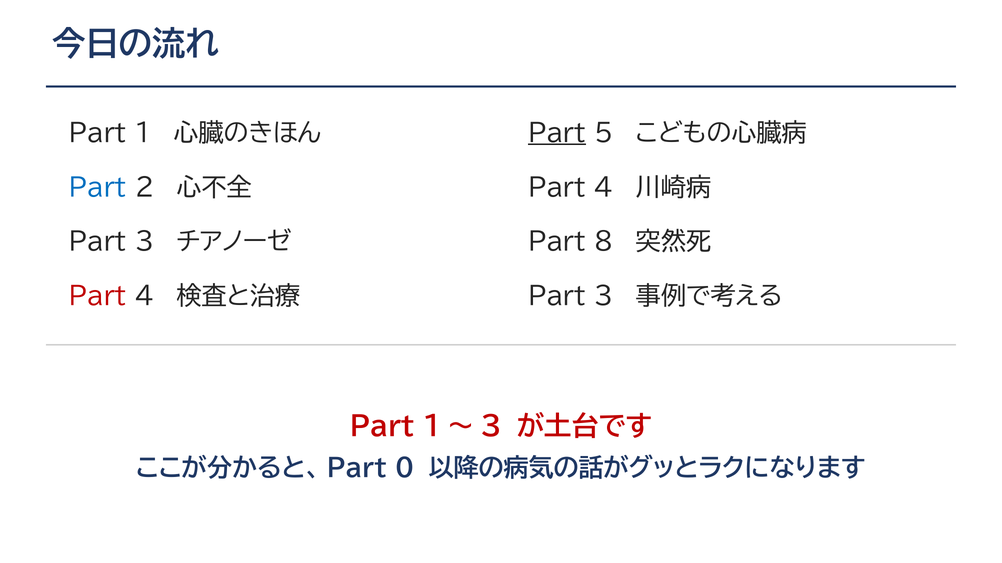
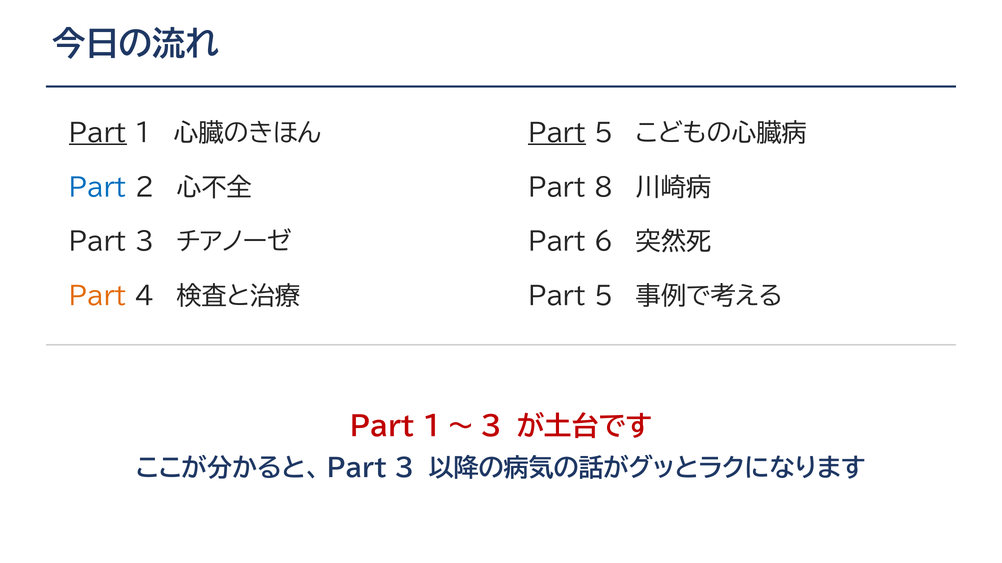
Part at (98, 134) underline: none -> present
4 at (604, 188): 4 -> 8
8: 8 -> 6
Part at (98, 297) colour: red -> orange
3 at (604, 297): 3 -> 5
0 at (405, 469): 0 -> 3
